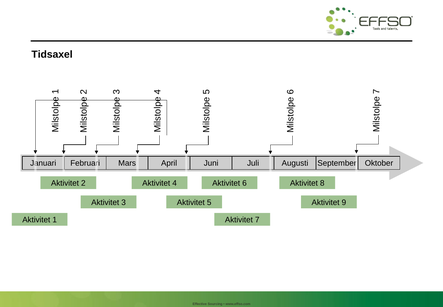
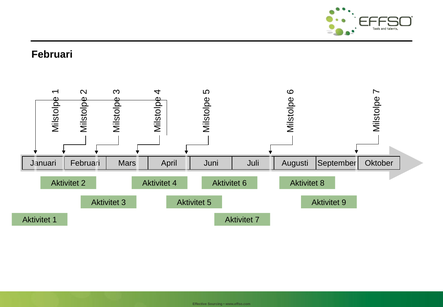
Tidsaxel at (52, 54): Tidsaxel -> Februari
